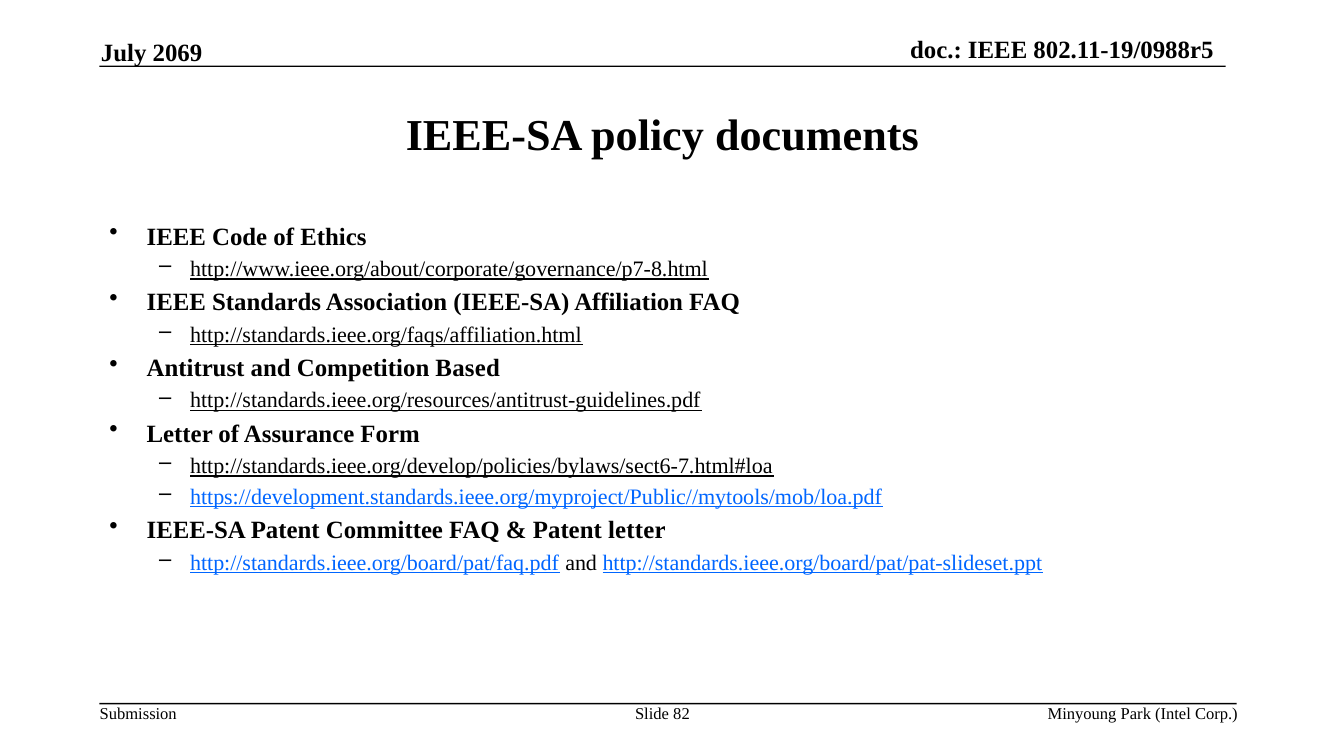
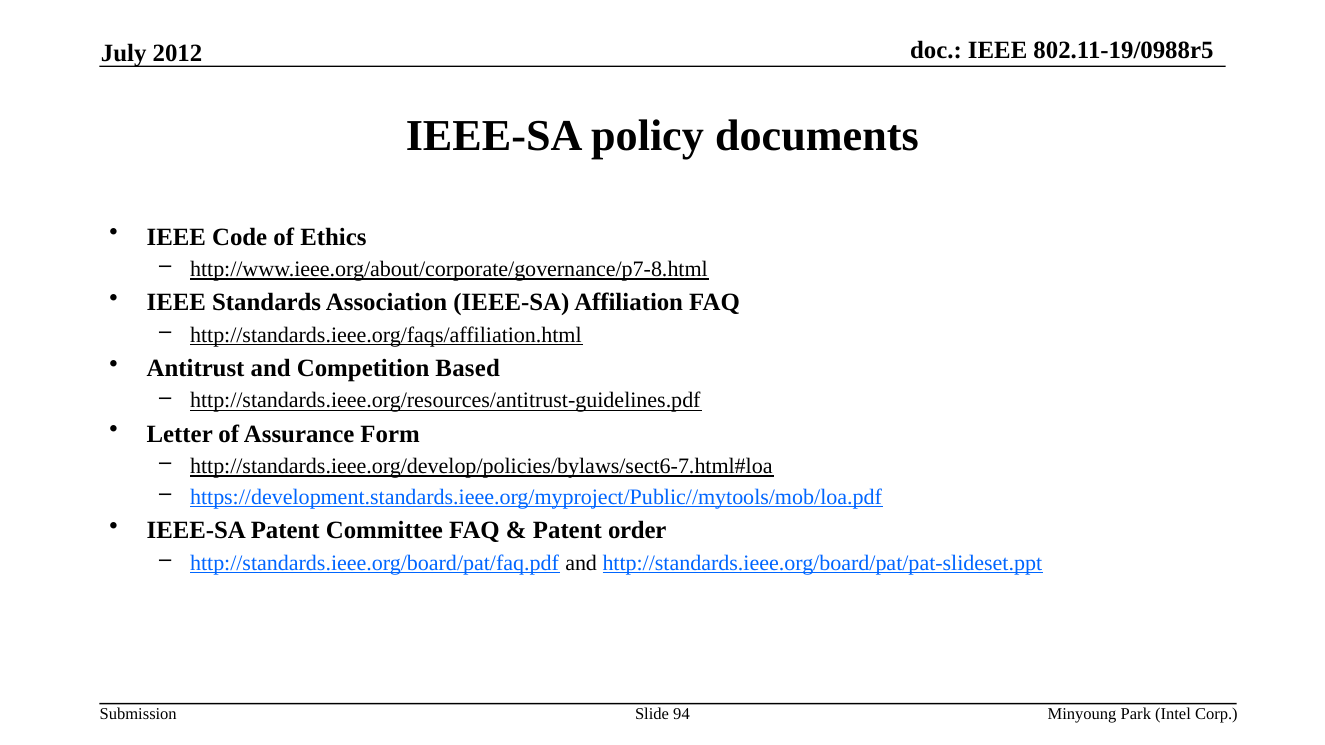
2069: 2069 -> 2012
Patent letter: letter -> order
82: 82 -> 94
